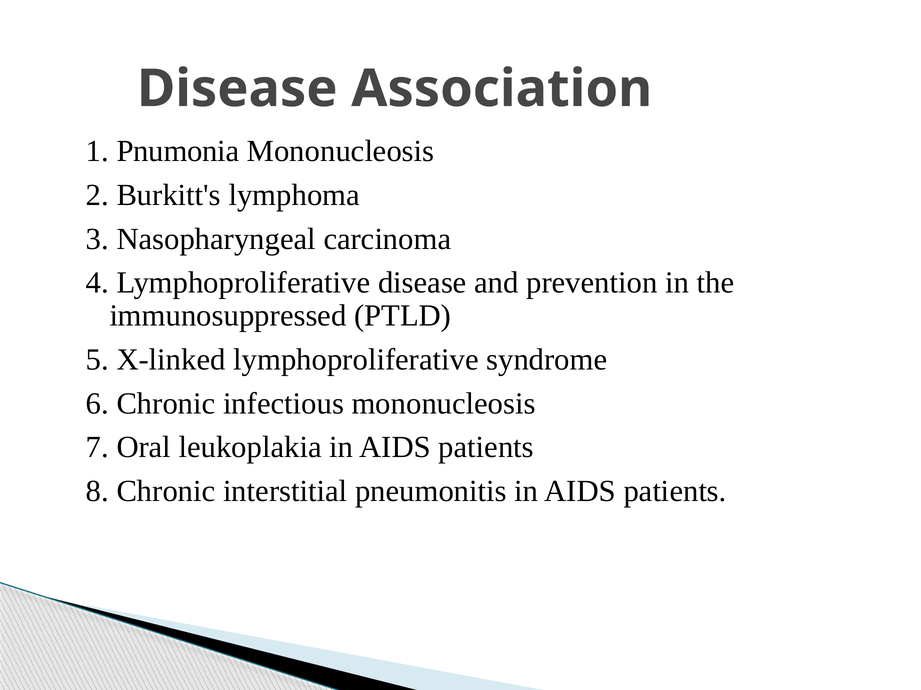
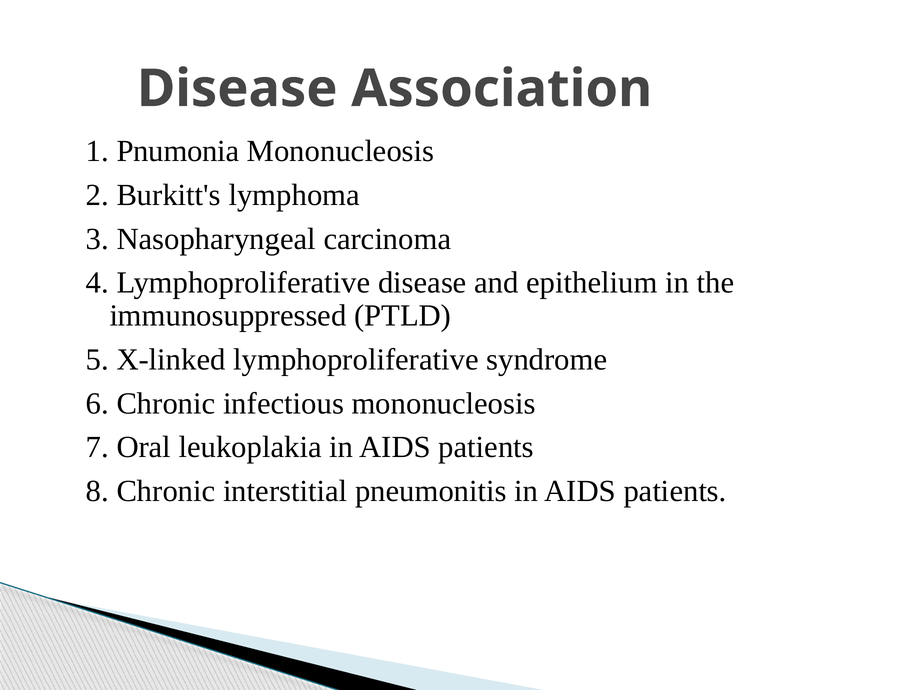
prevention: prevention -> epithelium
